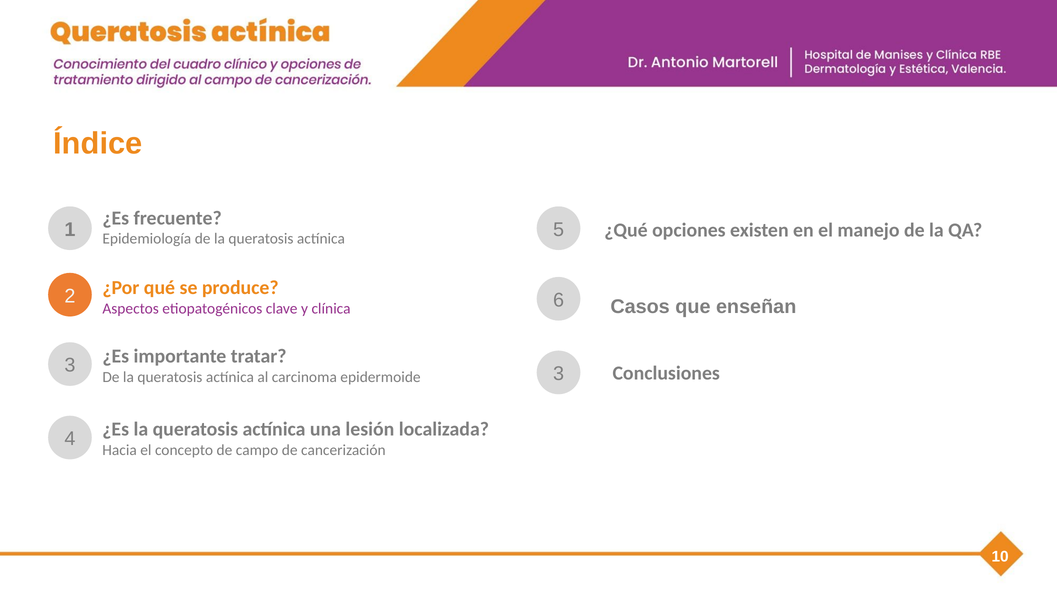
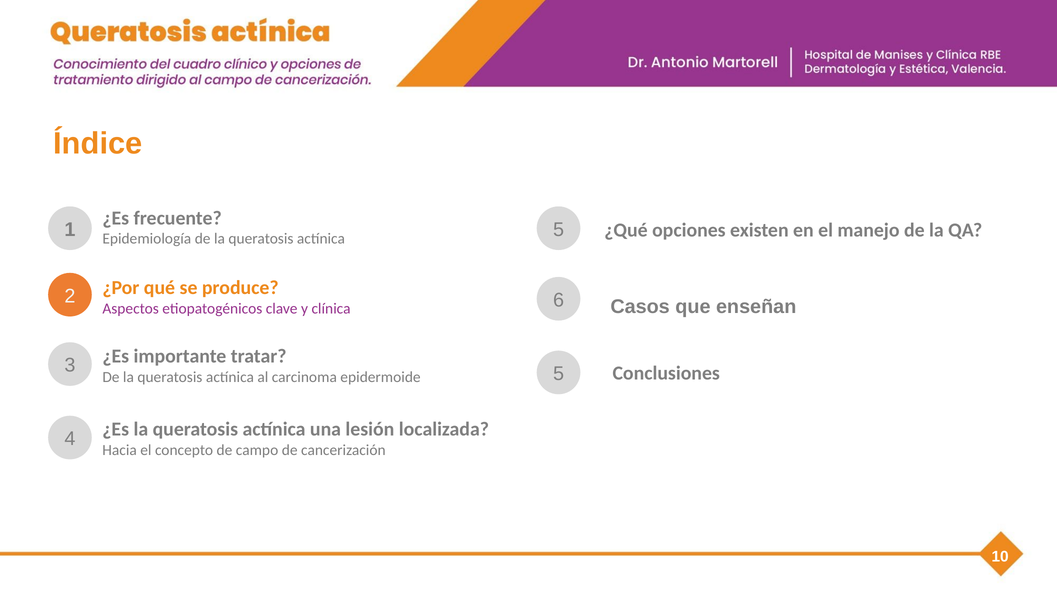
3 3: 3 -> 5
